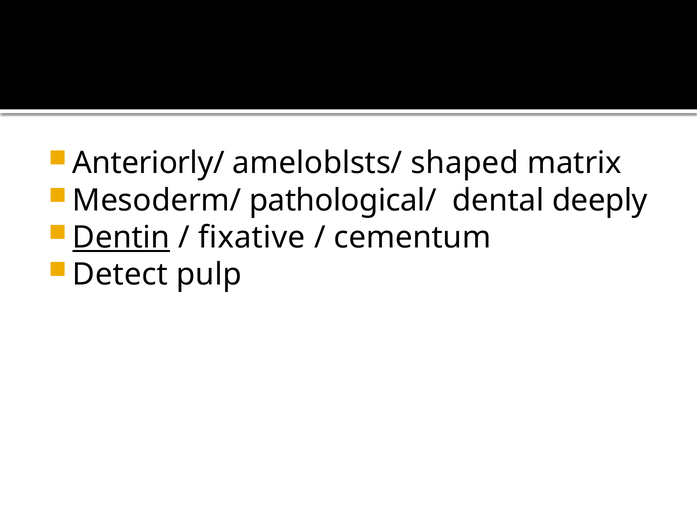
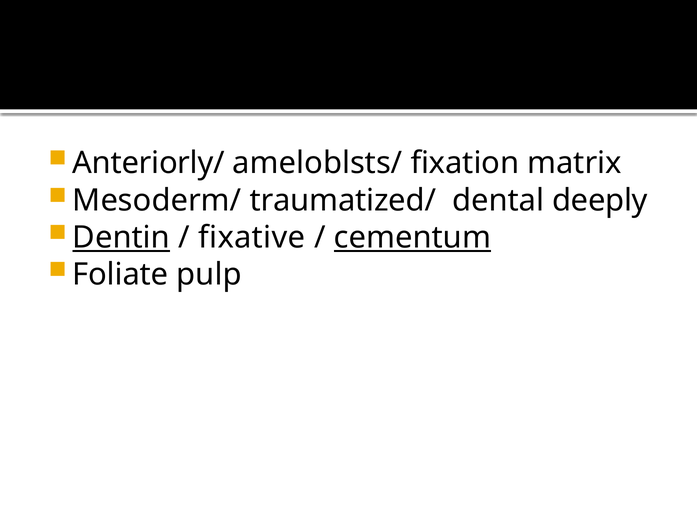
shaped: shaped -> fixation
pathological/: pathological/ -> traumatized/
cementum underline: none -> present
Detect: Detect -> Foliate
